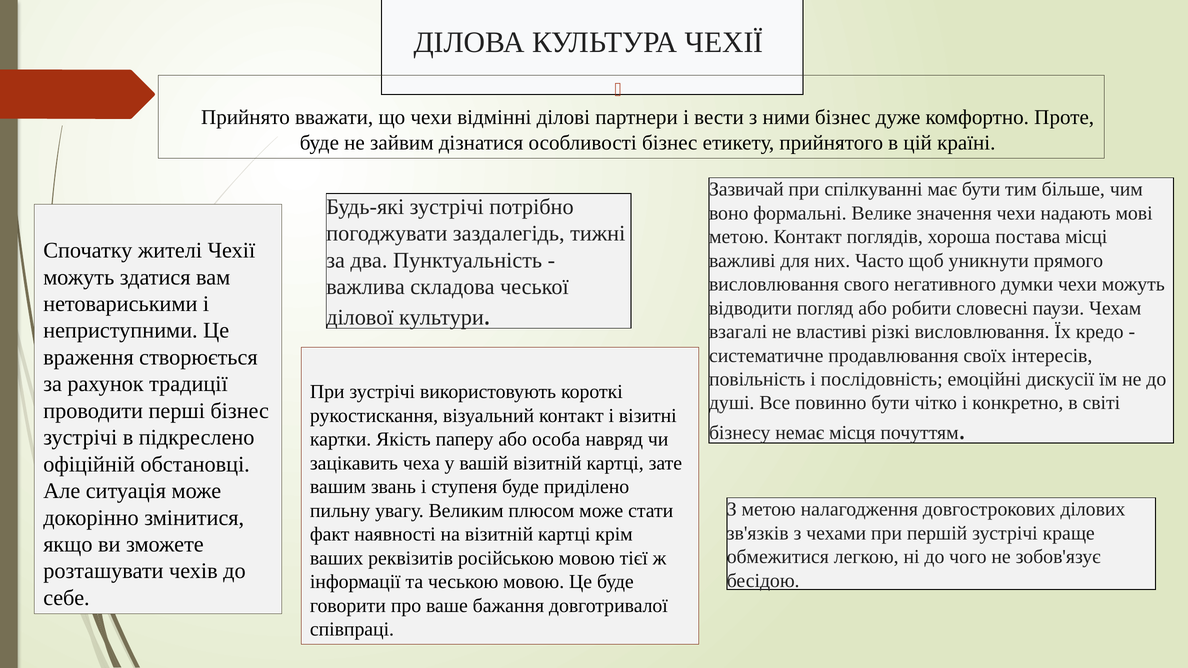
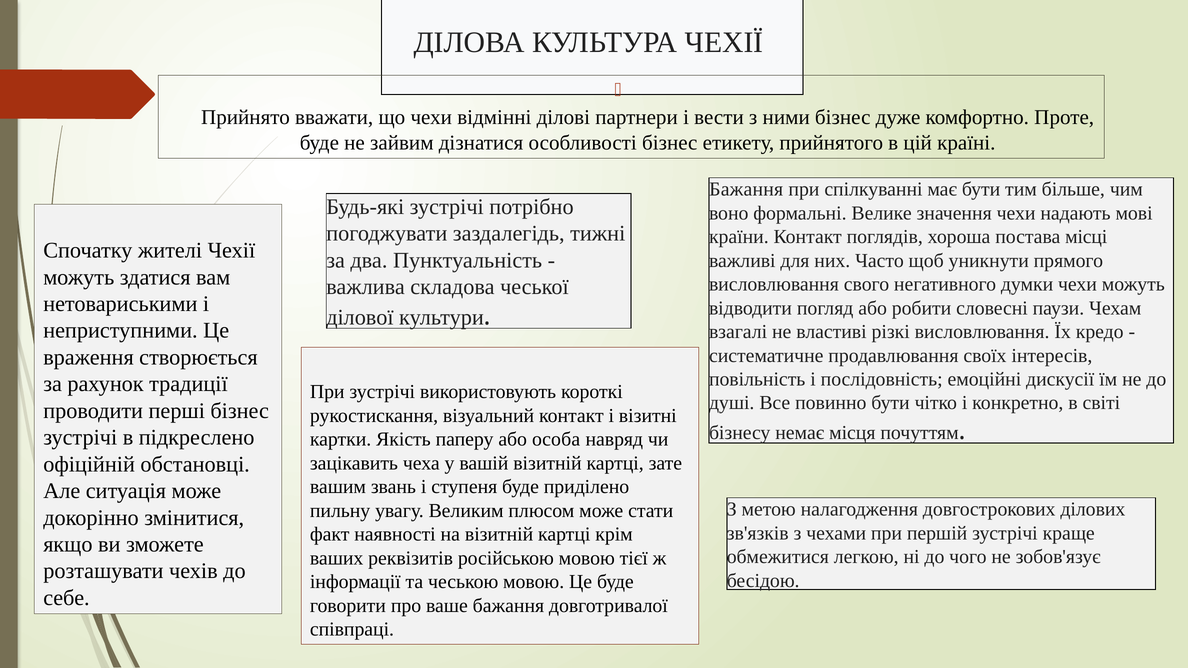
Зазвичай at (746, 189): Зазвичай -> Бажання
метою at (739, 237): метою -> країни
